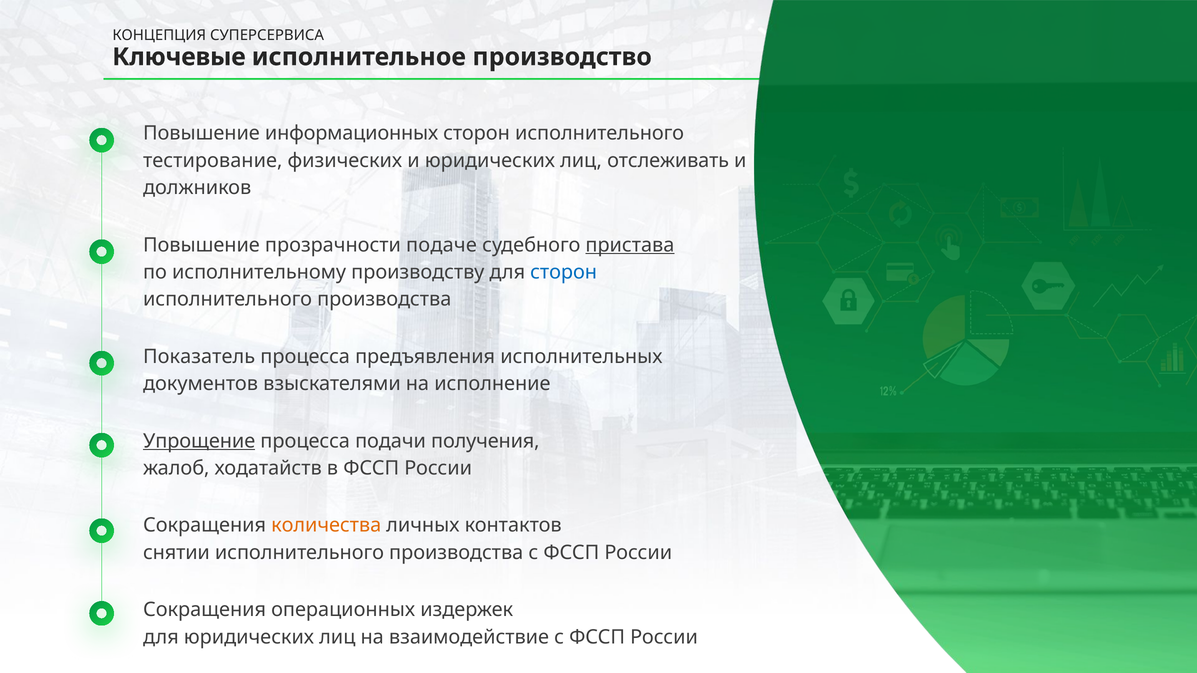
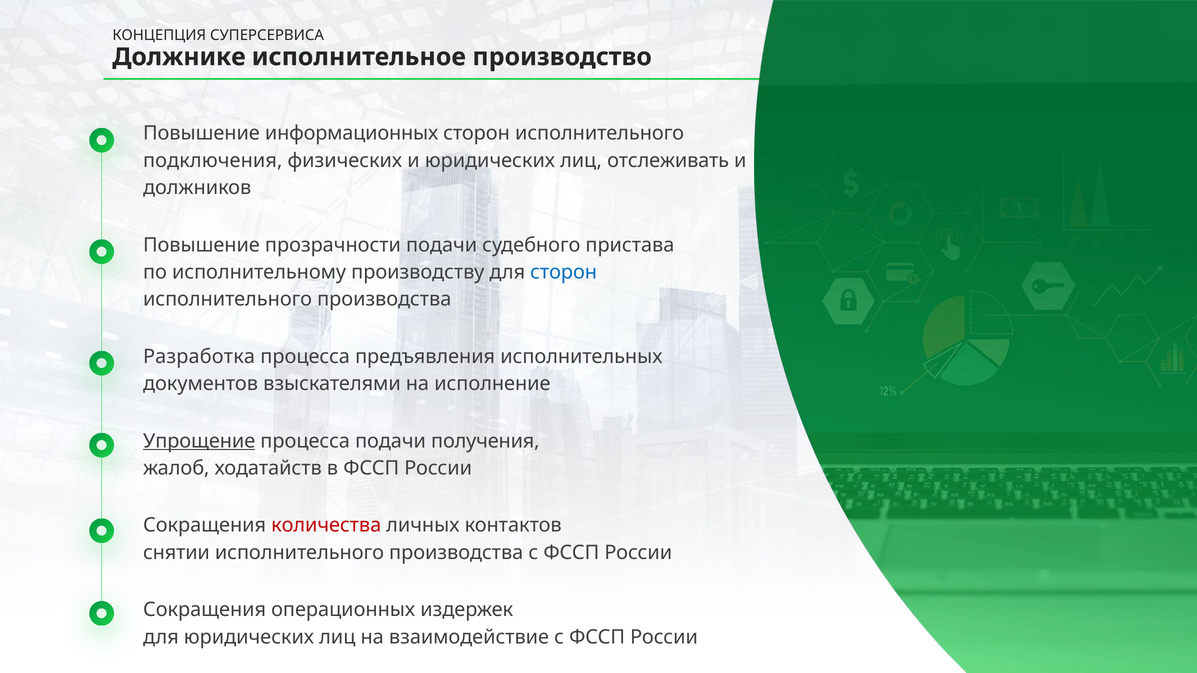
Ключевые: Ключевые -> Должнике
тестирование: тестирование -> подключения
прозрачности подаче: подаче -> подачи
пристава underline: present -> none
Показатель: Показатель -> Разработка
количества colour: orange -> red
